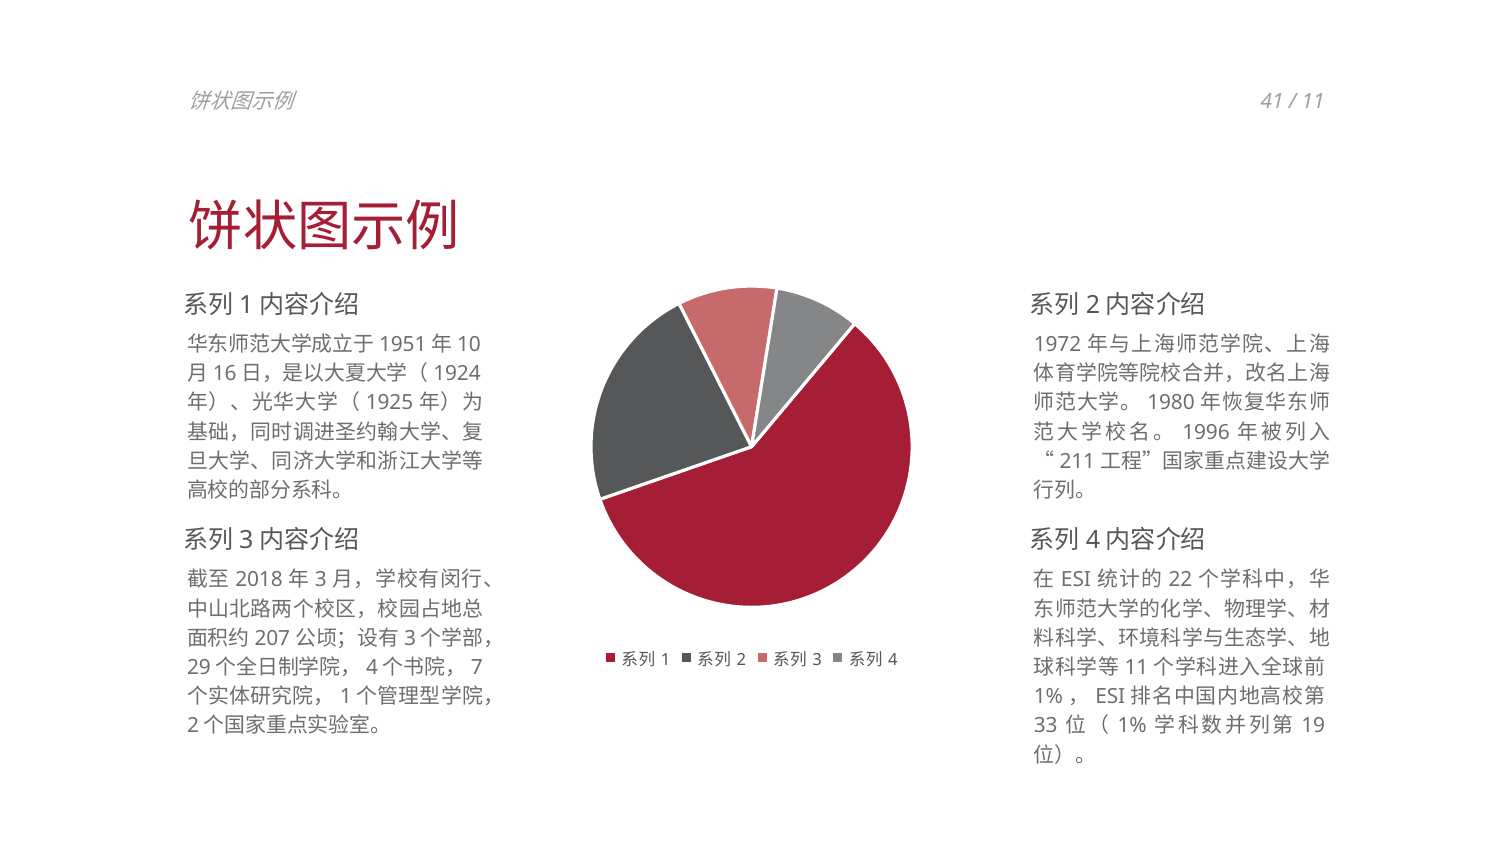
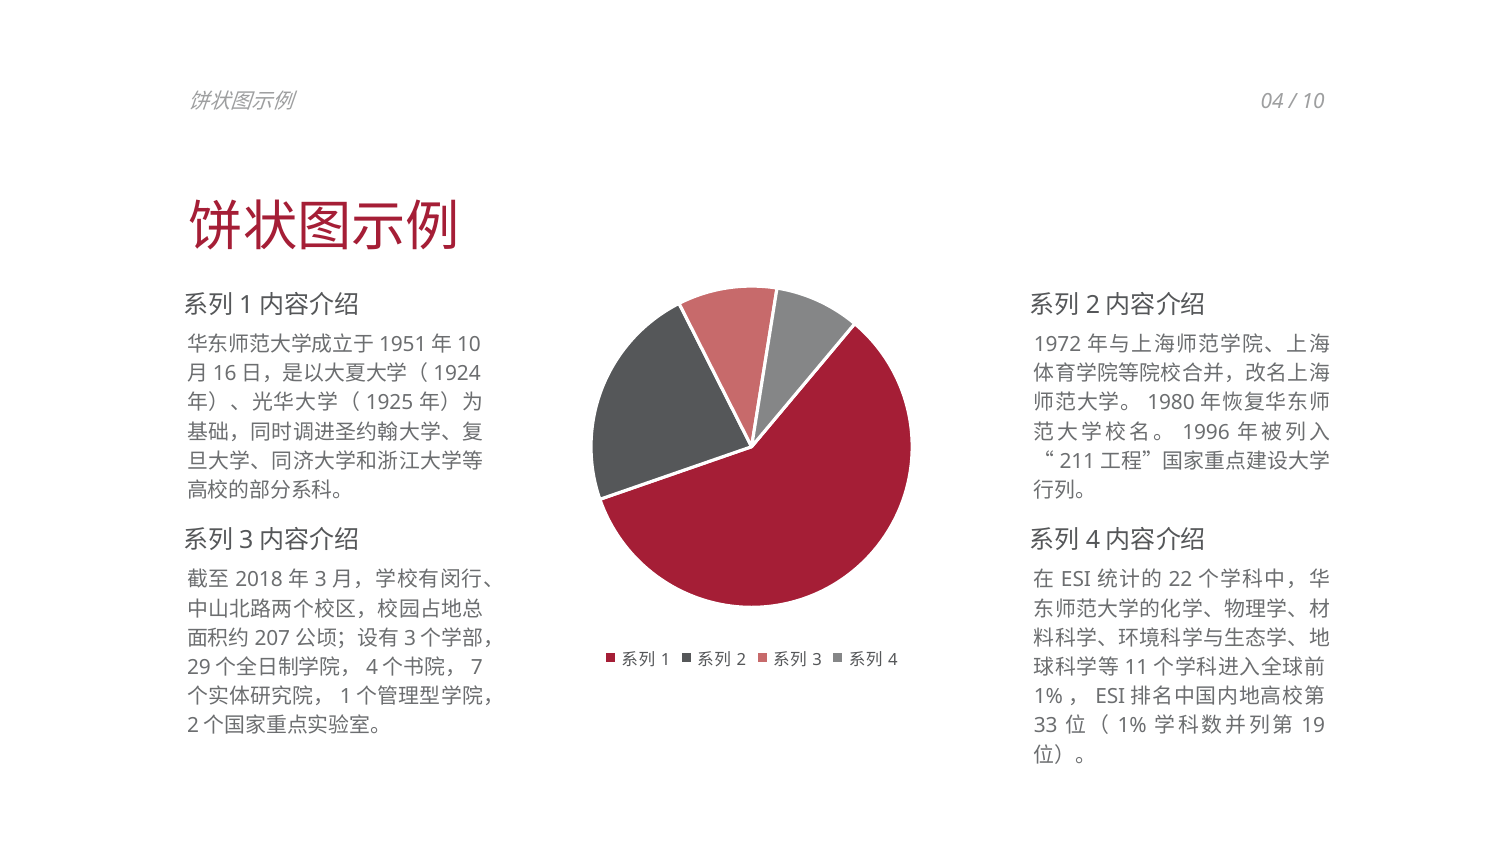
41: 41 -> 04
11 at (1313, 102): 11 -> 10
